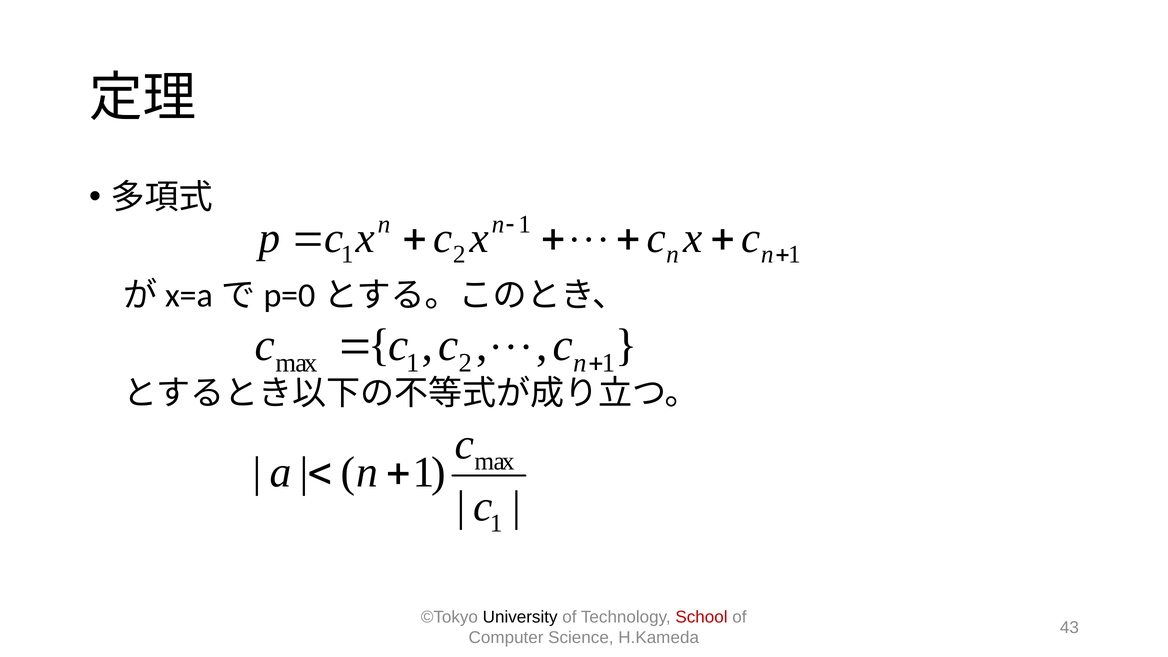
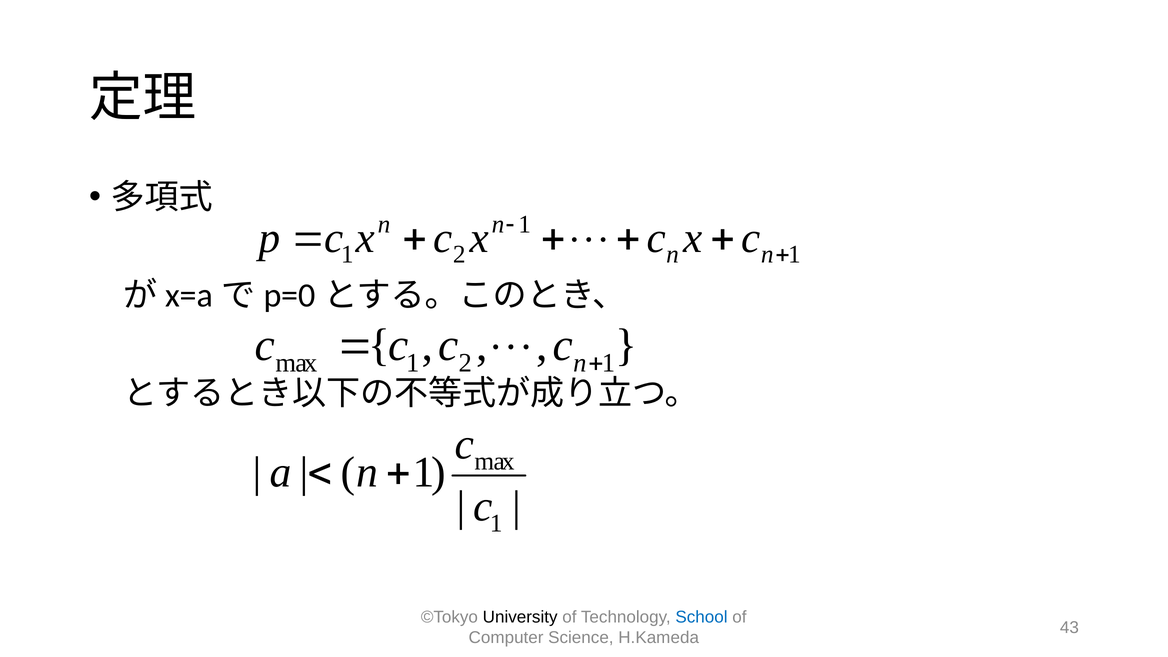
School colour: red -> blue
